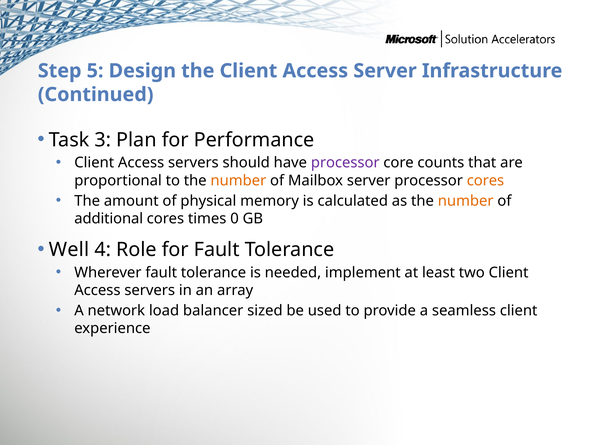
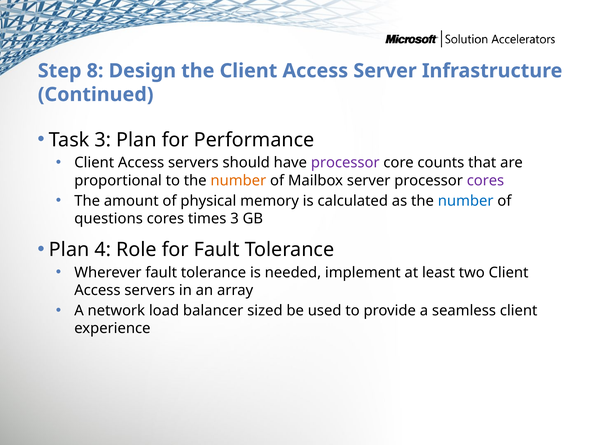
5: 5 -> 8
cores at (485, 180) colour: orange -> purple
number at (466, 201) colour: orange -> blue
additional: additional -> questions
times 0: 0 -> 3
Well at (69, 249): Well -> Plan
